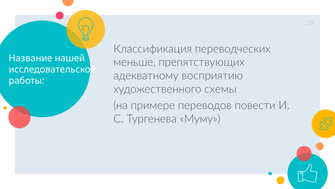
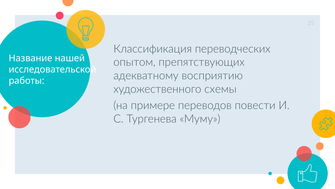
меньше: меньше -> опытом
